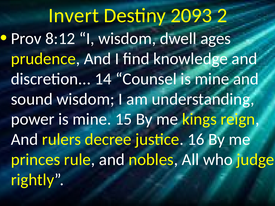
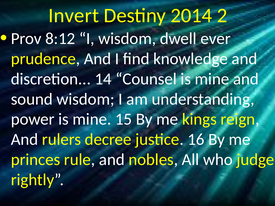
2093: 2093 -> 2014
ages: ages -> ever
